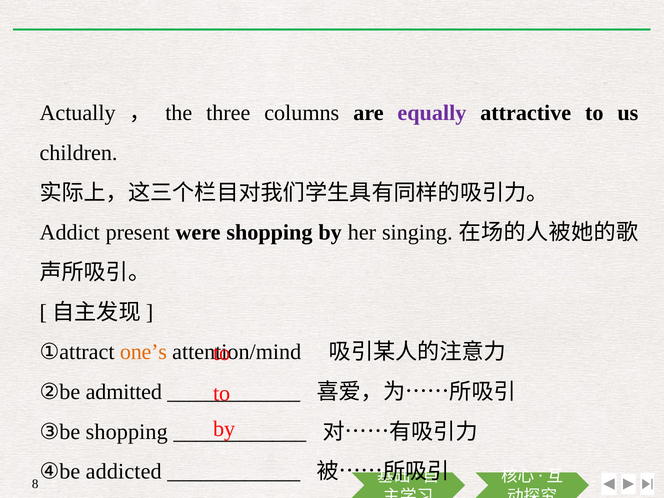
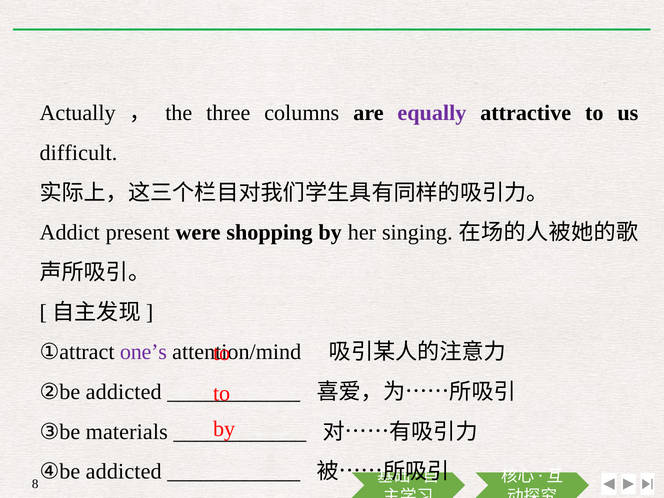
children: children -> difficult
one’s colour: orange -> purple
②be admitted: admitted -> addicted
③be shopping: shopping -> materials
